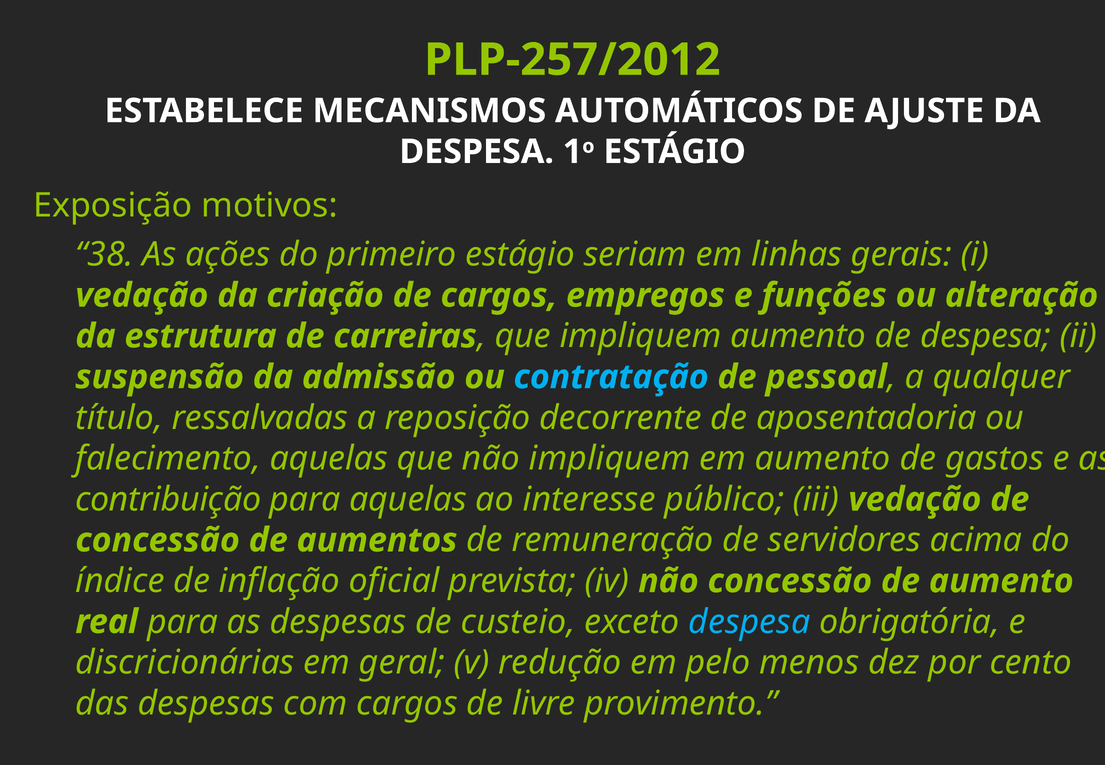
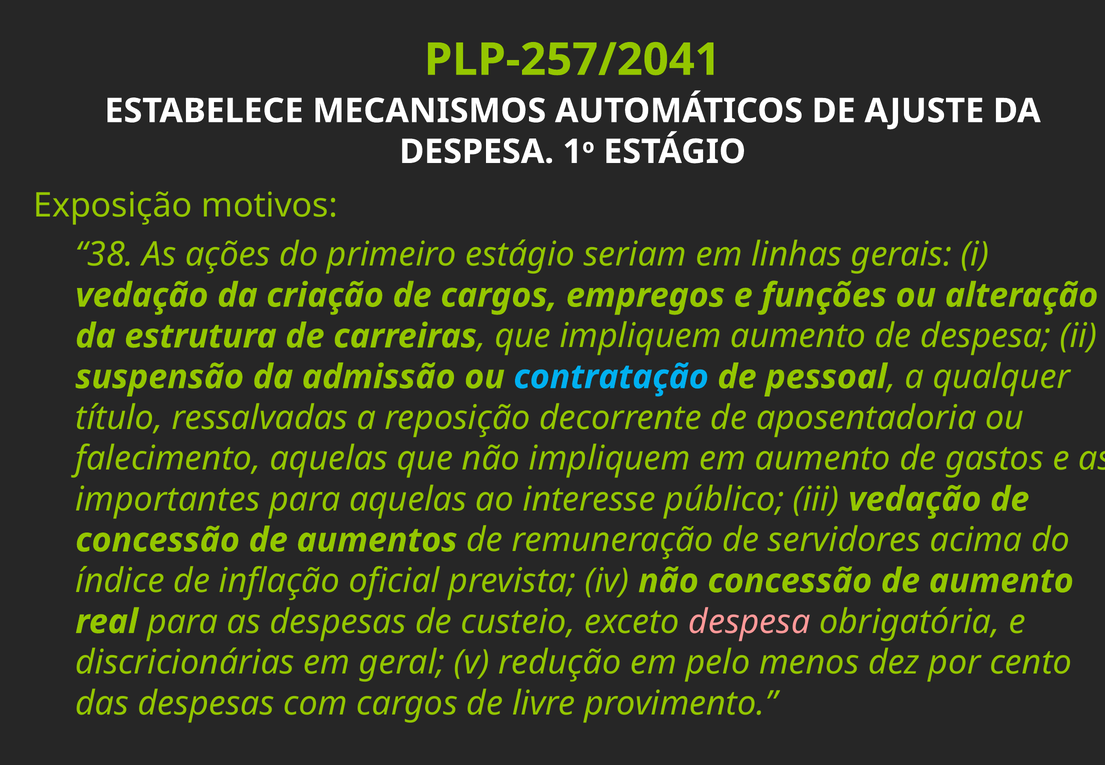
PLP-257/2012: PLP-257/2012 -> PLP-257/2041
contribuição: contribuição -> importantes
despesa at (749, 622) colour: light blue -> pink
